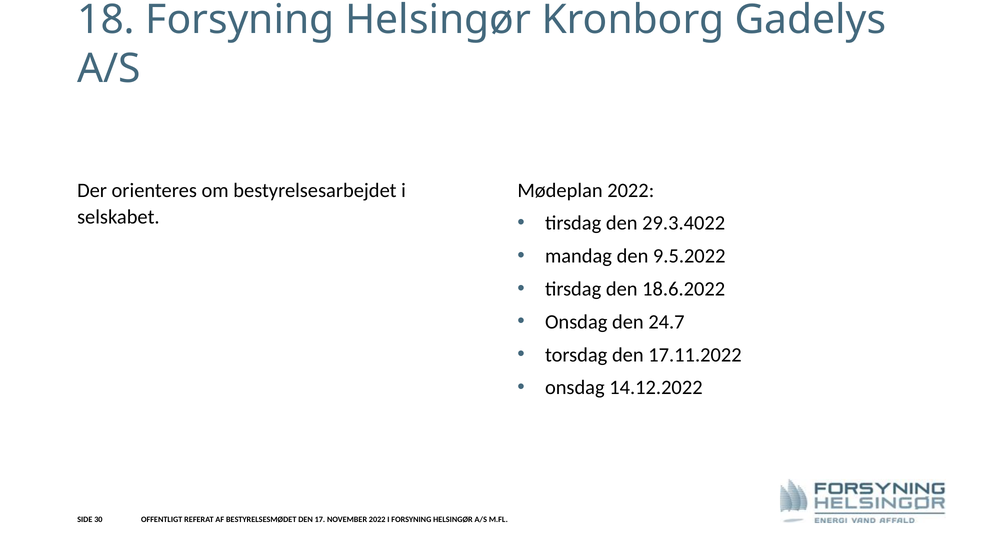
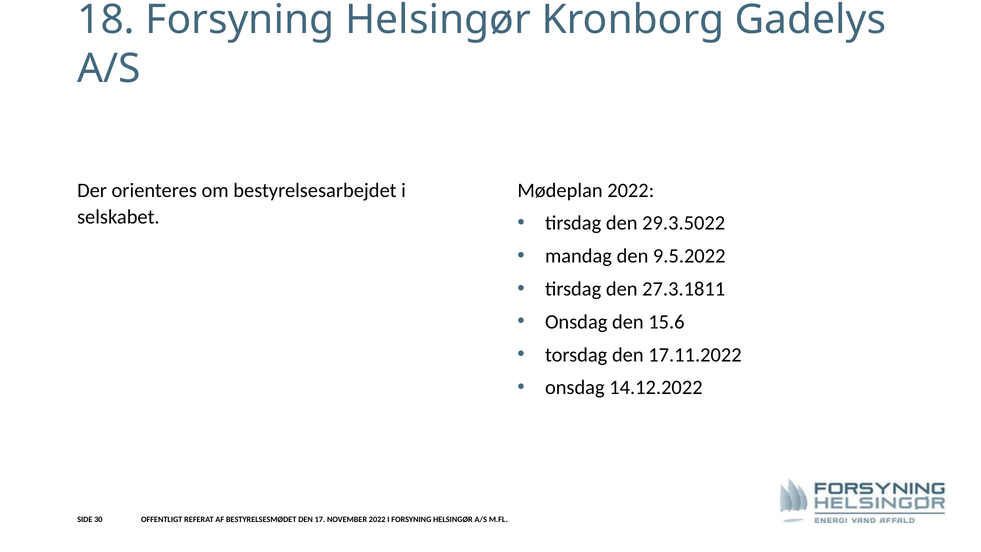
29.3.4022: 29.3.4022 -> 29.3.5022
18.6.2022: 18.6.2022 -> 27.3.1811
24.7: 24.7 -> 15.6
